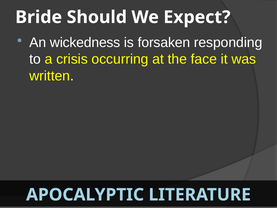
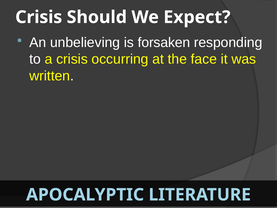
Bride at (39, 17): Bride -> Crisis
wickedness: wickedness -> unbelieving
